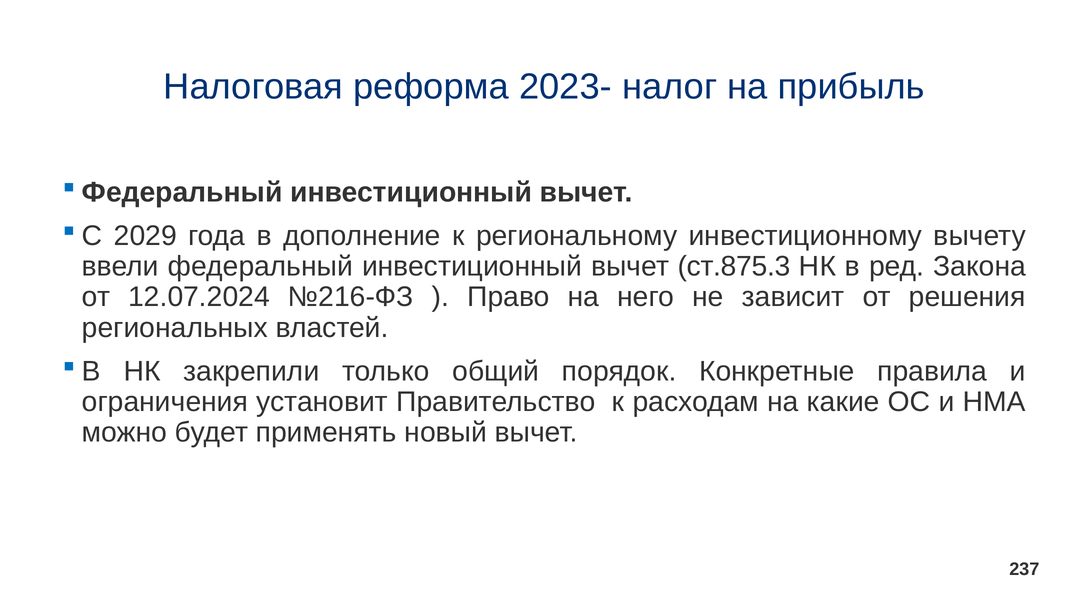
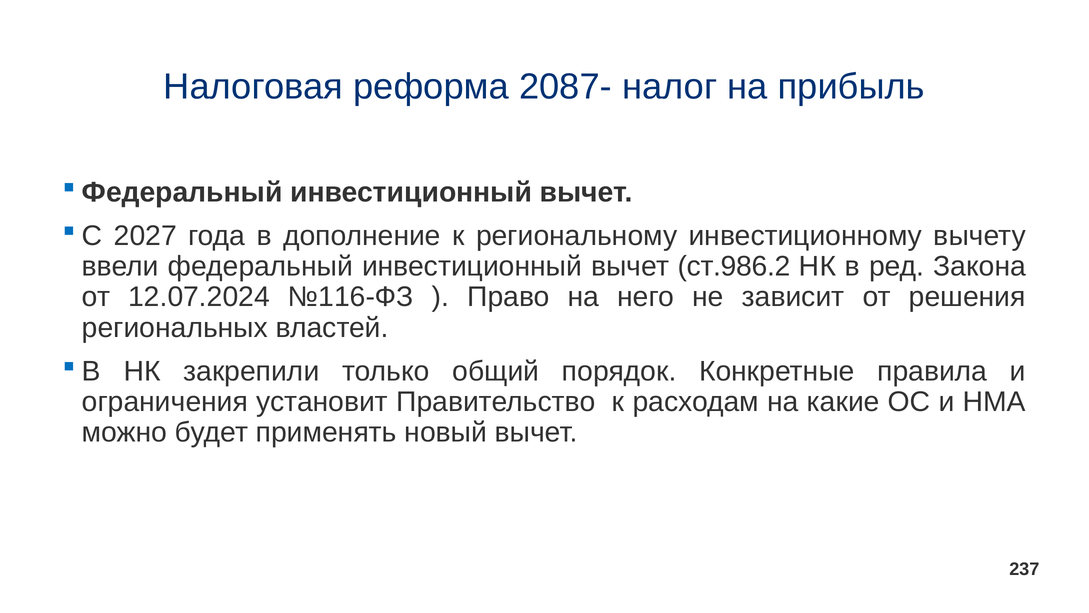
2023-: 2023- -> 2087-
2029: 2029 -> 2027
ст.875.3: ст.875.3 -> ст.986.2
№216-ФЗ: №216-ФЗ -> №116-ФЗ
